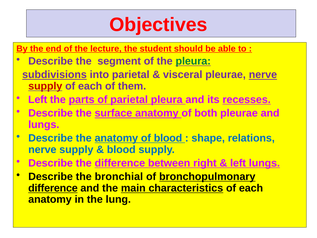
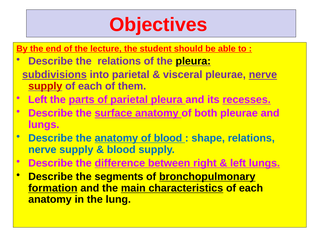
the segment: segment -> relations
pleura at (193, 61) colour: green -> black
bronchial: bronchial -> segments
difference at (53, 188): difference -> formation
